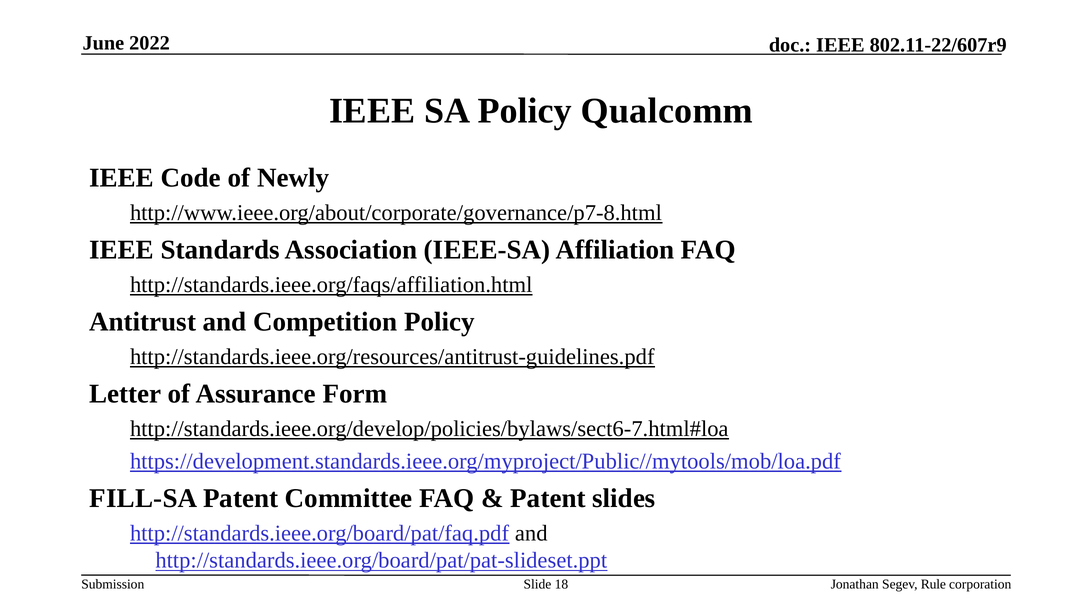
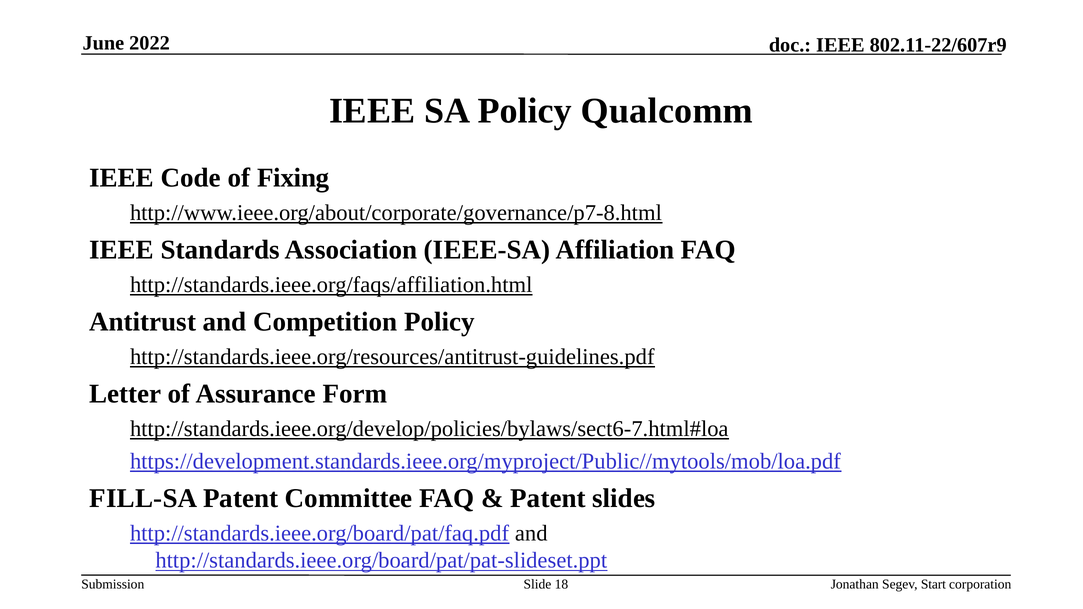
Newly: Newly -> Fixing
Rule: Rule -> Start
